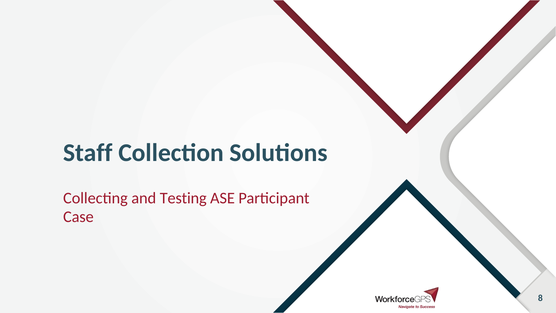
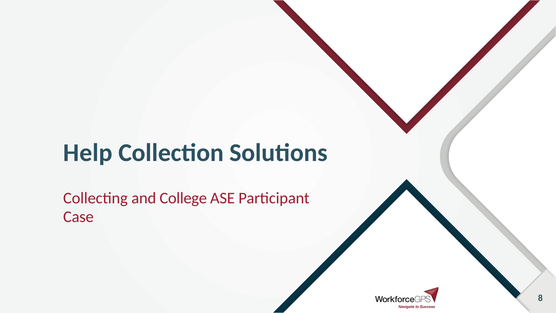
Staff: Staff -> Help
Testing: Testing -> College
